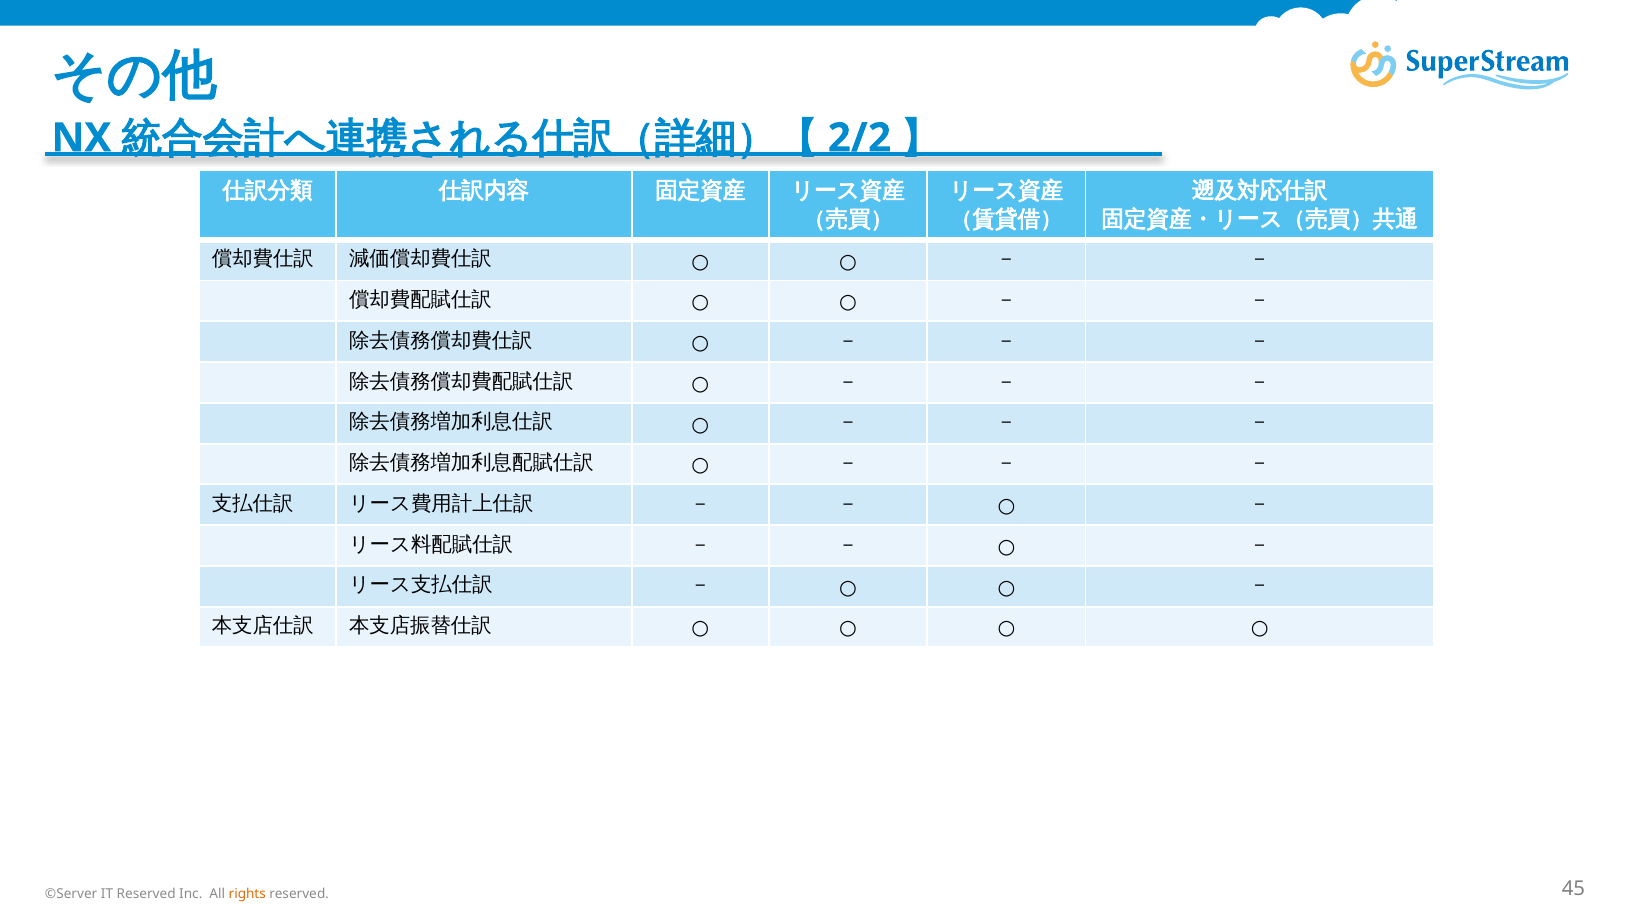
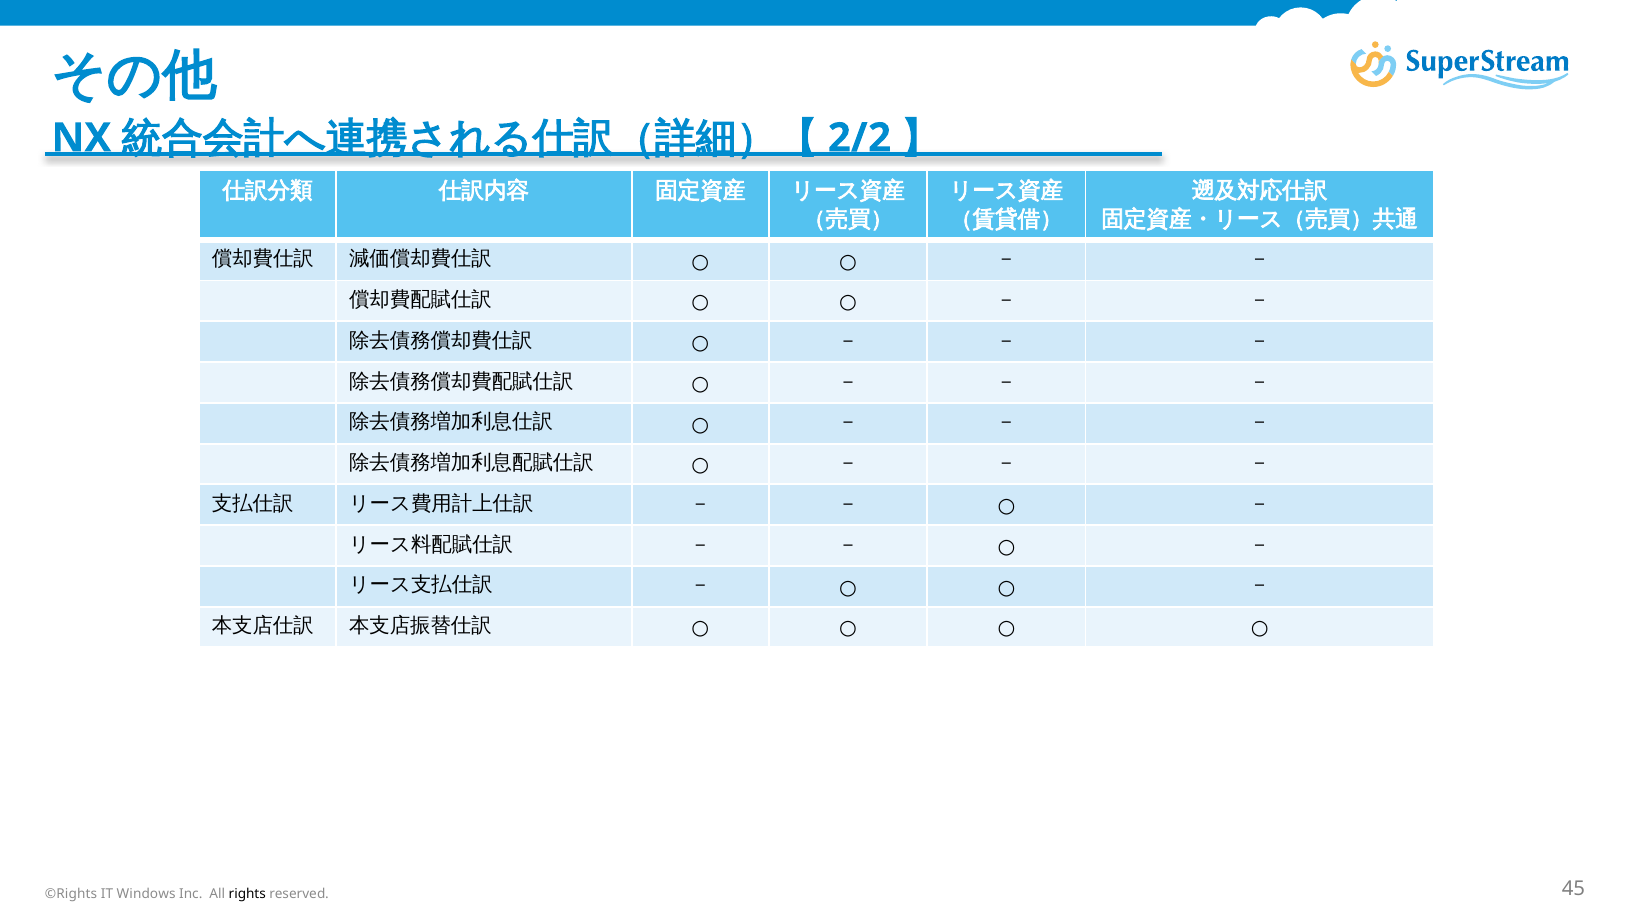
©Server: ©Server -> ©Rights
IT Reserved: Reserved -> Windows
rights colour: orange -> black
